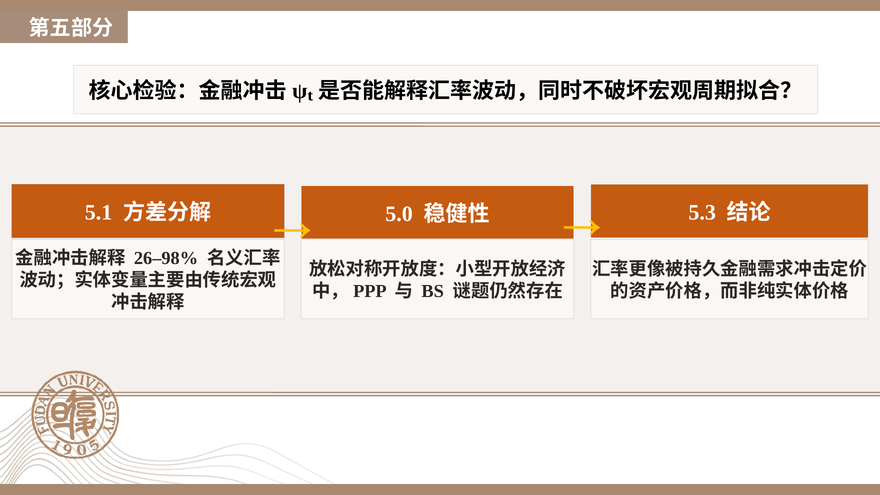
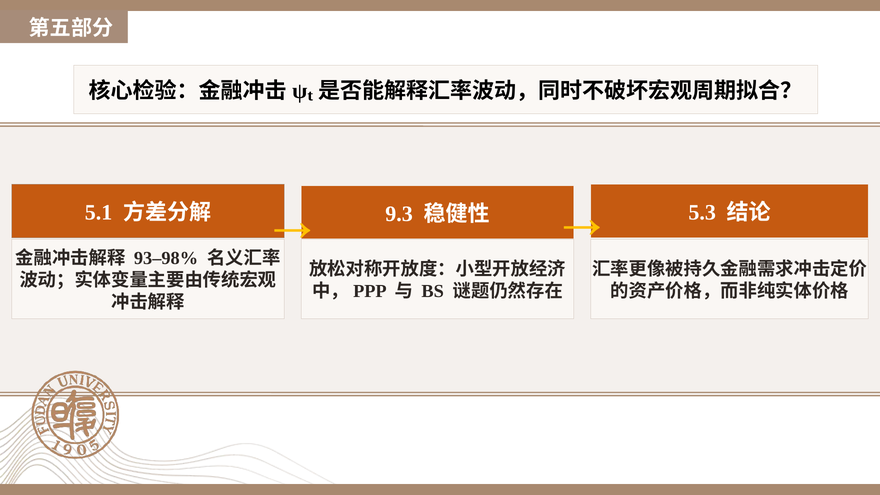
5.0: 5.0 -> 9.3
26–98%: 26–98% -> 93–98%
